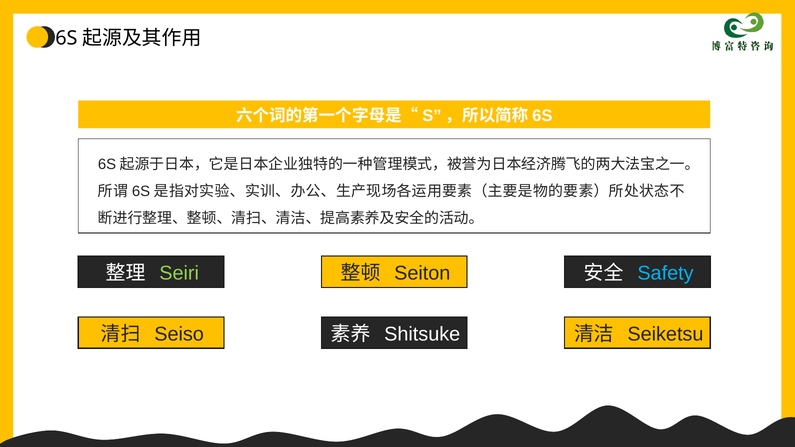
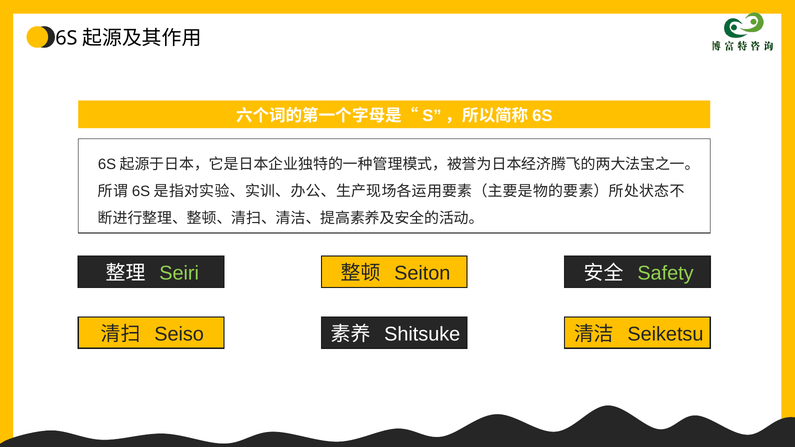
Safety colour: light blue -> light green
